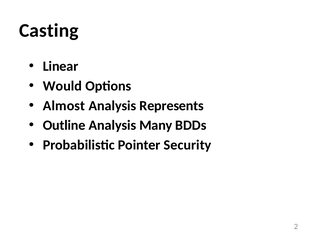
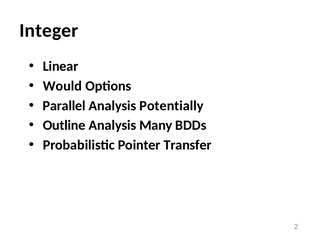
Casting: Casting -> Integer
Almost: Almost -> Parallel
Represents: Represents -> Potentially
Security: Security -> Transfer
